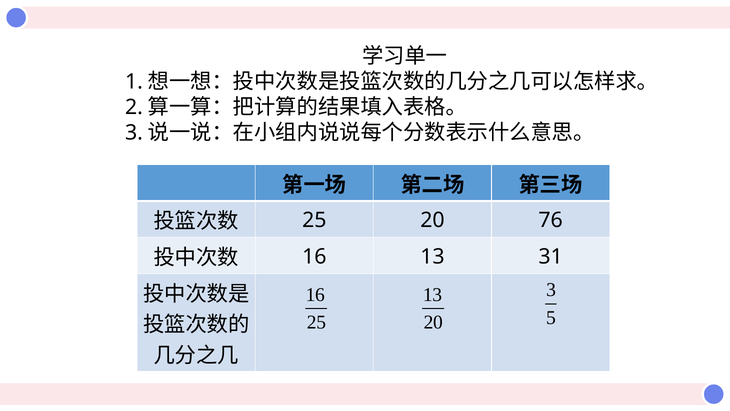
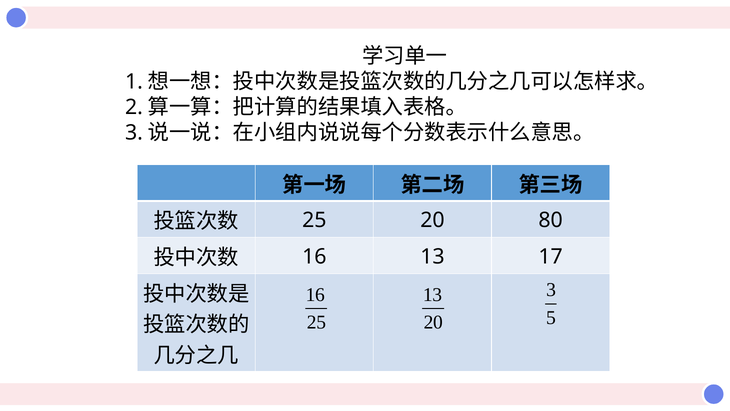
76: 76 -> 80
31: 31 -> 17
